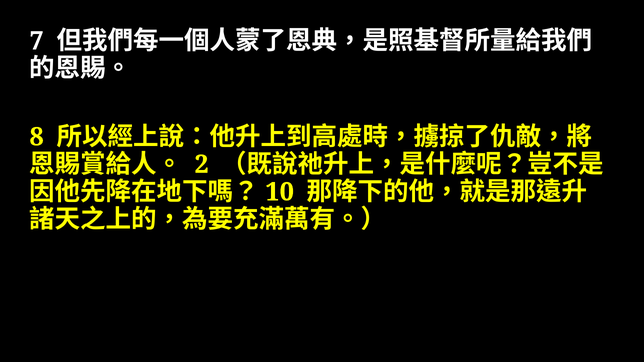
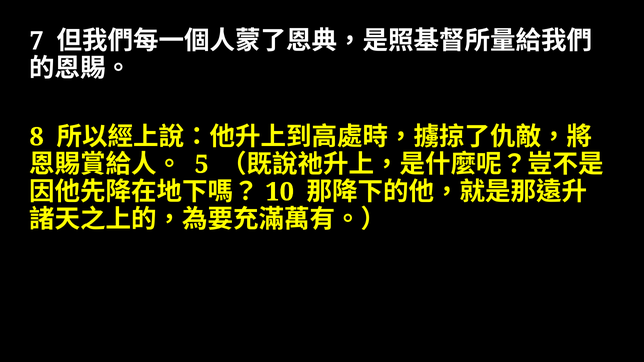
2: 2 -> 5
